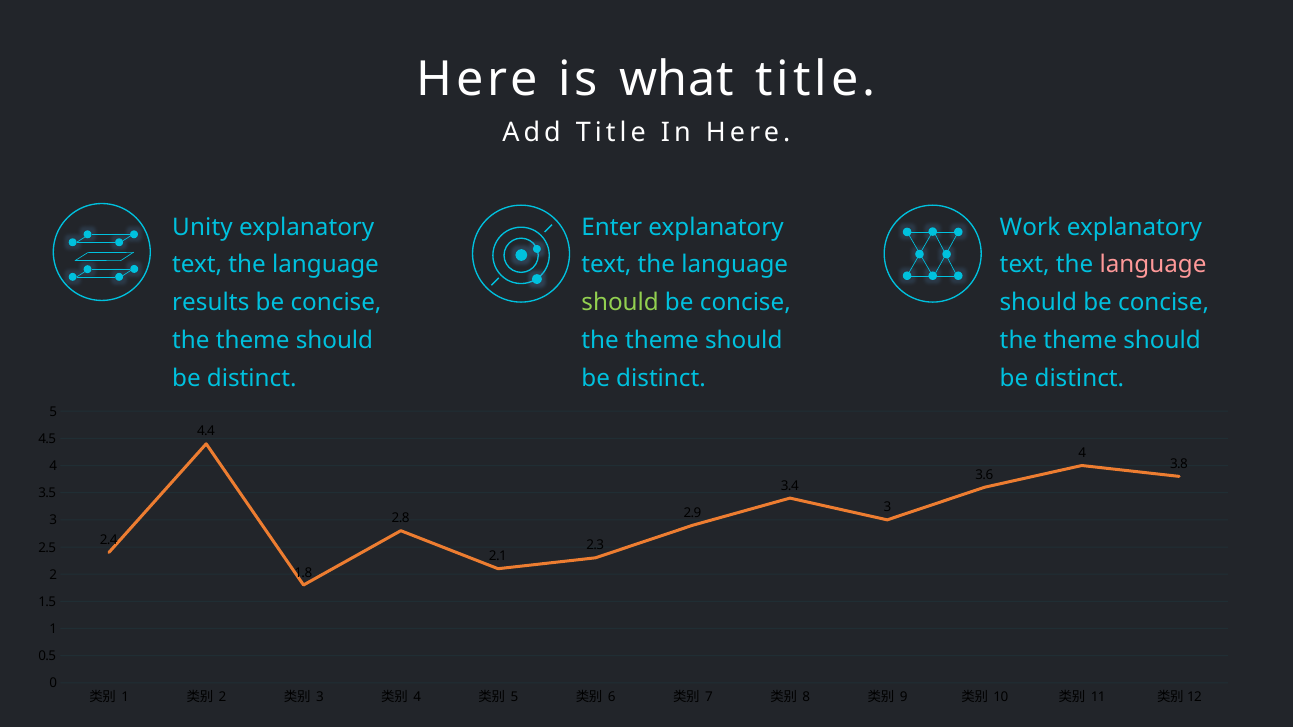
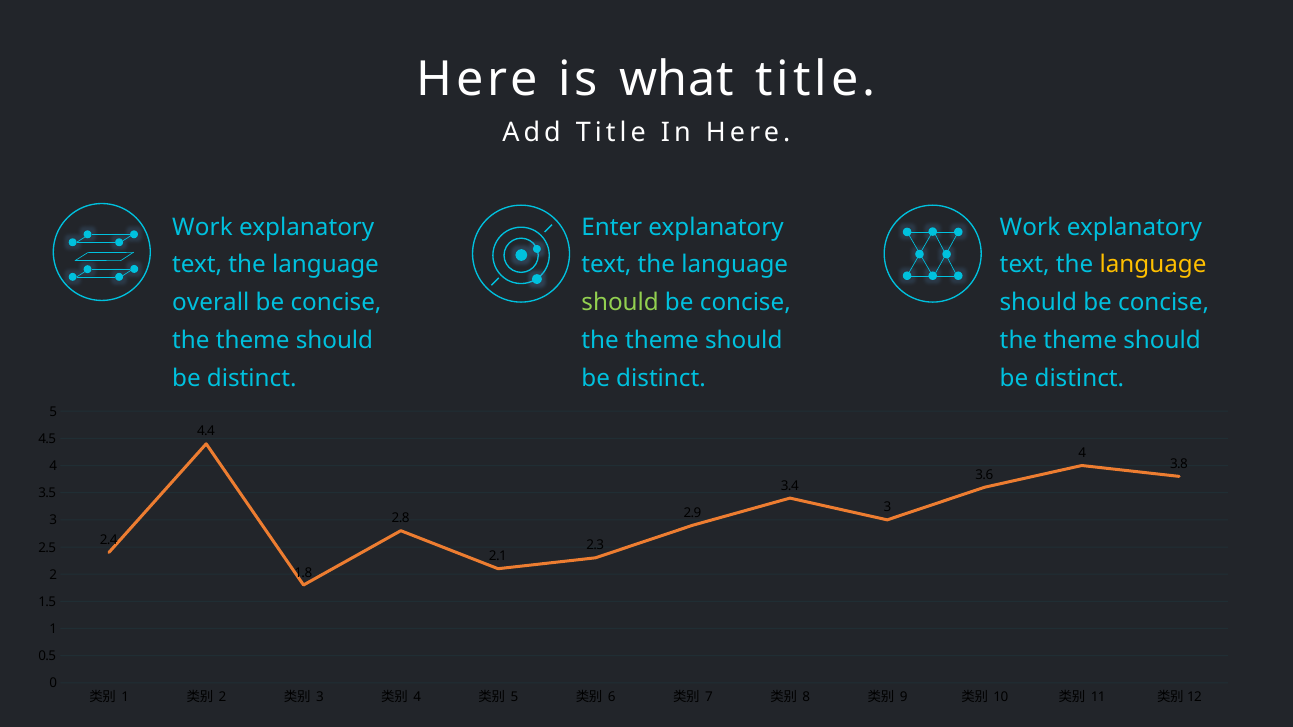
Unity at (202, 227): Unity -> Work
language at (1153, 265) colour: pink -> yellow
results: results -> overall
